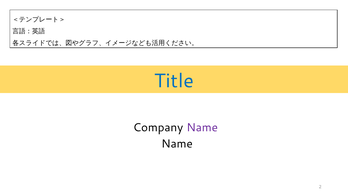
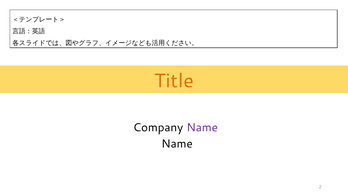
Title colour: blue -> orange
